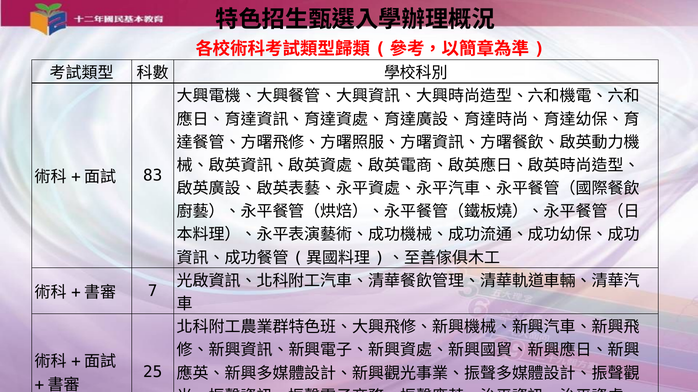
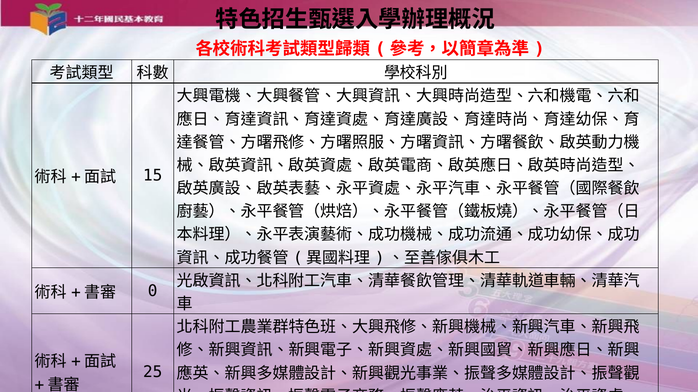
83: 83 -> 15
7: 7 -> 0
